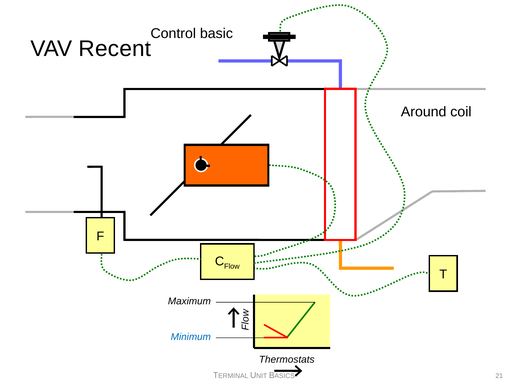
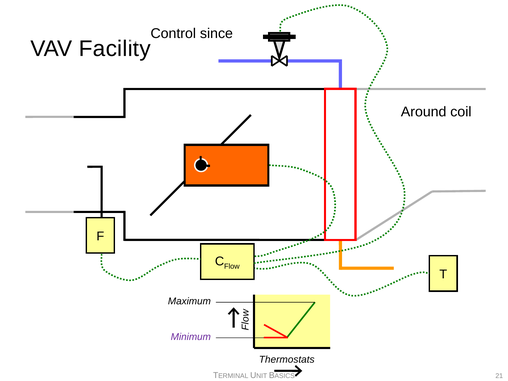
basic: basic -> since
Recent: Recent -> Facility
Minimum colour: blue -> purple
